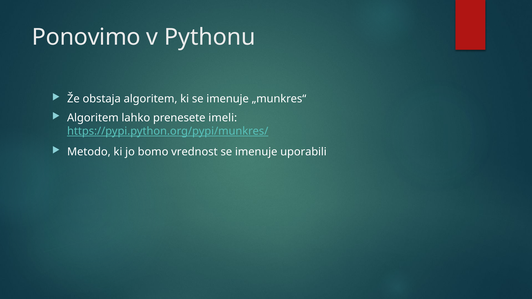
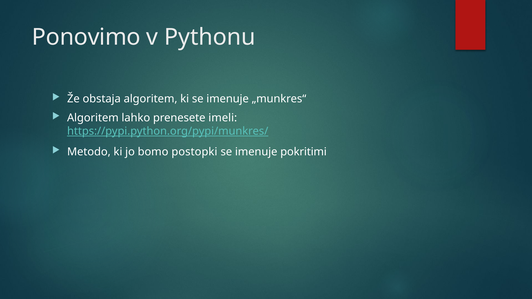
vrednost: vrednost -> postopki
uporabili: uporabili -> pokritimi
